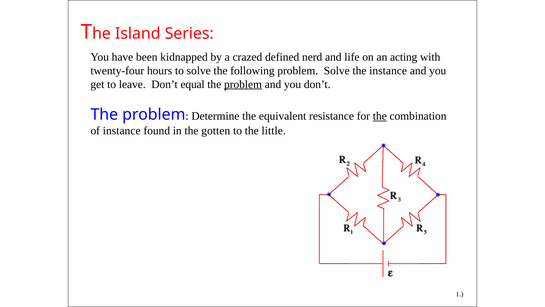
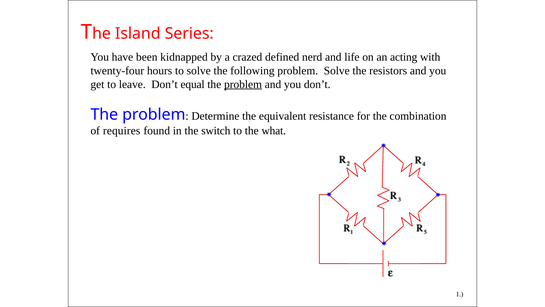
the instance: instance -> resistors
the at (380, 116) underline: present -> none
of instance: instance -> requires
gotten: gotten -> switch
little: little -> what
